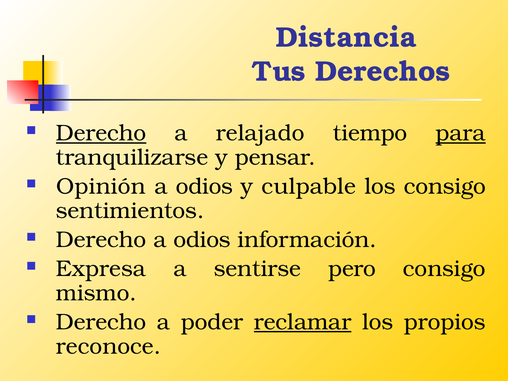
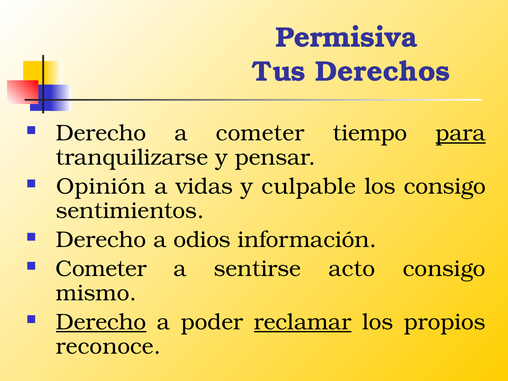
Distancia: Distancia -> Permisiva
Derecho at (101, 133) underline: present -> none
a relajado: relajado -> cometer
odios at (204, 186): odios -> vidas
Expresa at (101, 269): Expresa -> Cometer
pero: pero -> acto
Derecho at (101, 322) underline: none -> present
